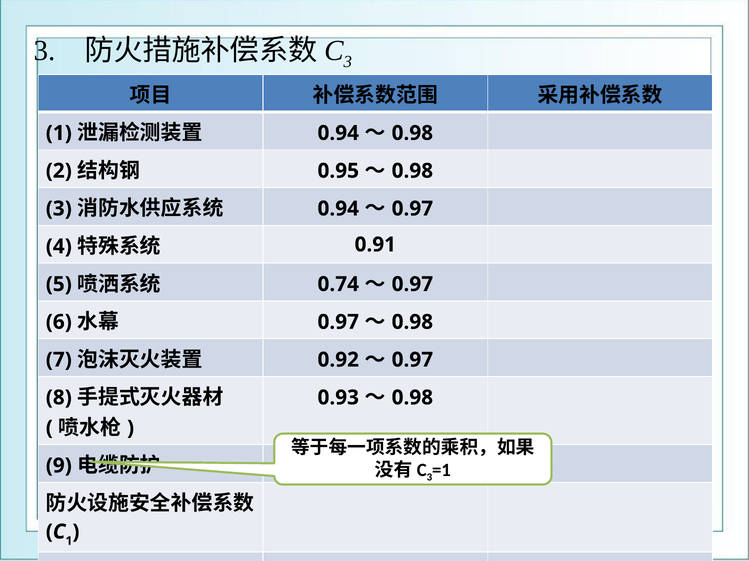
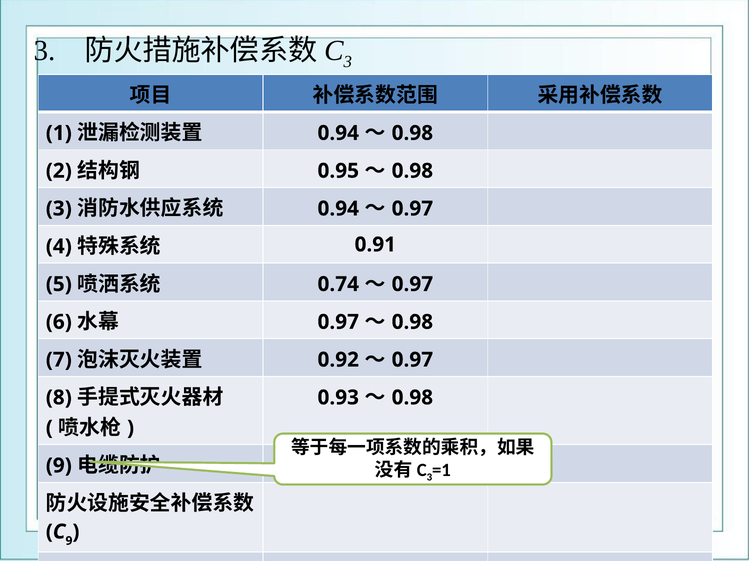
1 at (69, 542): 1 -> 9
